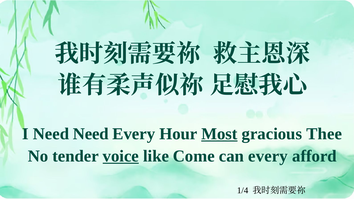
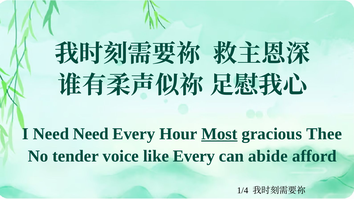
voice underline: present -> none
like Come: Come -> Every
can every: every -> abide
